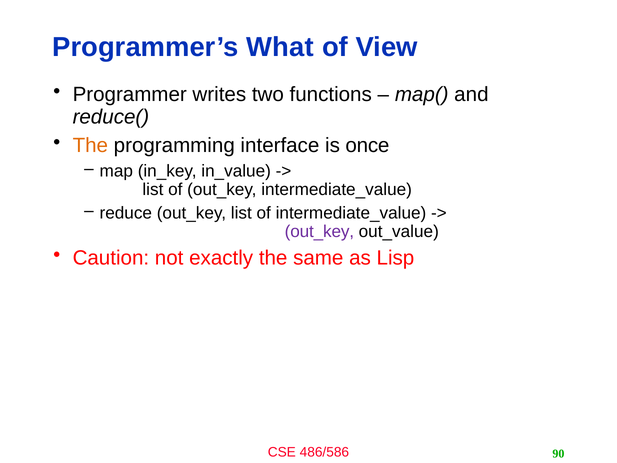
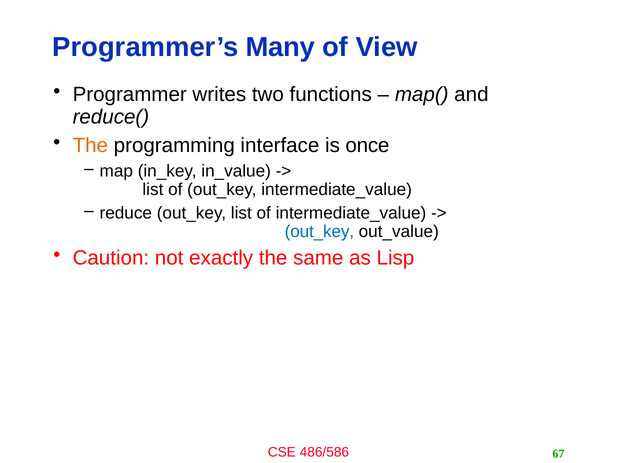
What: What -> Many
out_key at (319, 232) colour: purple -> blue
90: 90 -> 67
